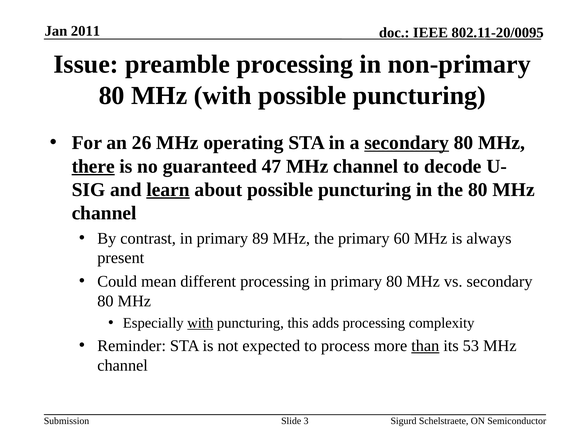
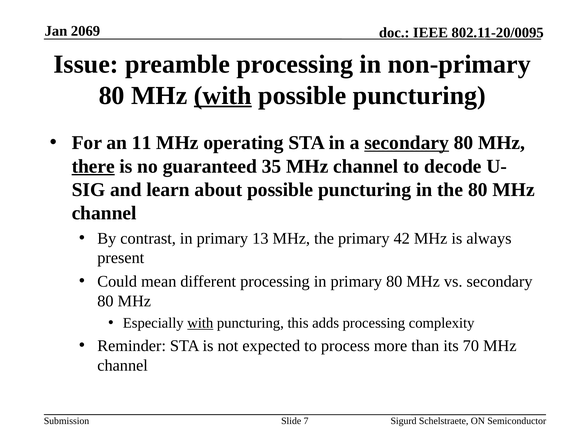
2011: 2011 -> 2069
with at (223, 95) underline: none -> present
26: 26 -> 11
47: 47 -> 35
learn underline: present -> none
89: 89 -> 13
60: 60 -> 42
than underline: present -> none
53: 53 -> 70
3: 3 -> 7
